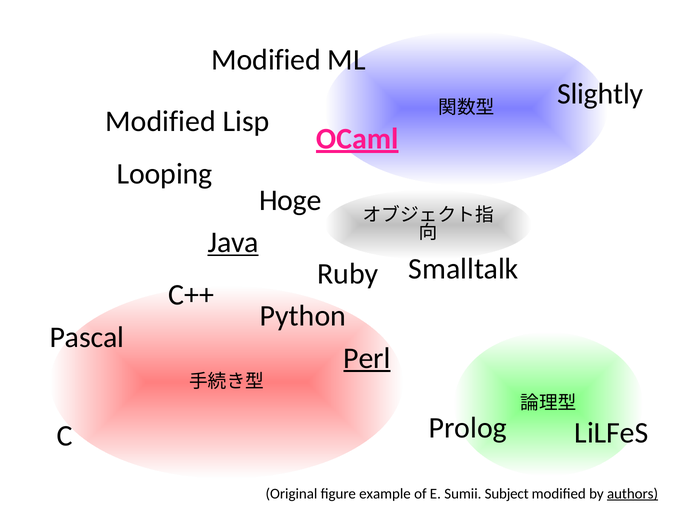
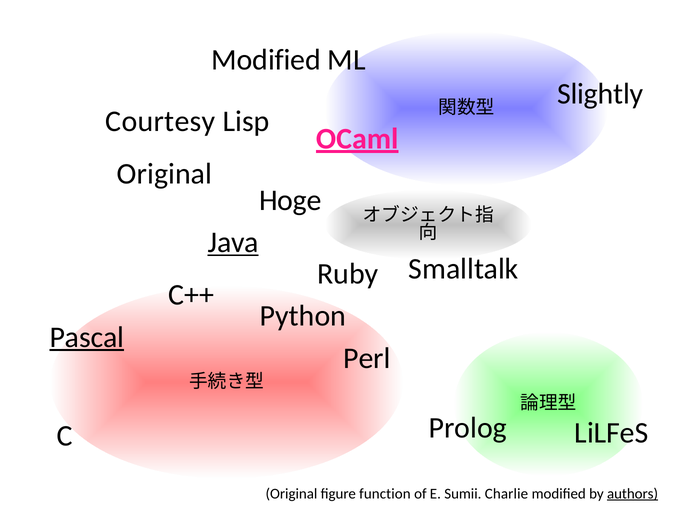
Modified at (161, 121): Modified -> Courtesy
Looping at (165, 174): Looping -> Original
Pascal underline: none -> present
Perl underline: present -> none
example: example -> function
Subject: Subject -> Charlie
